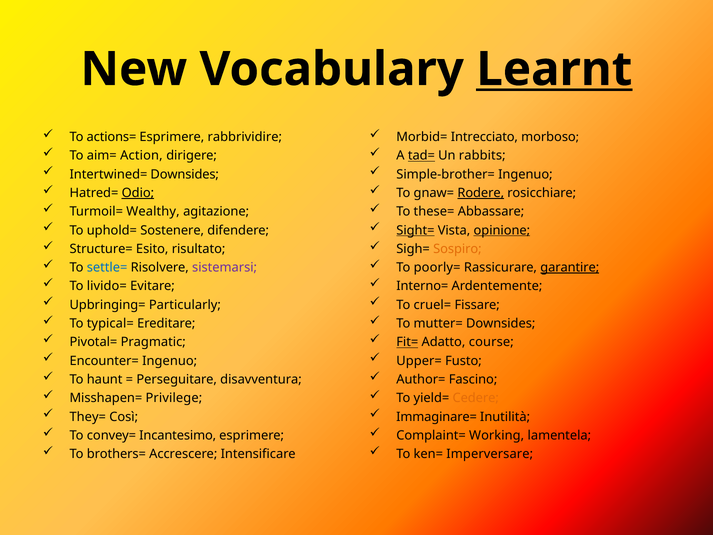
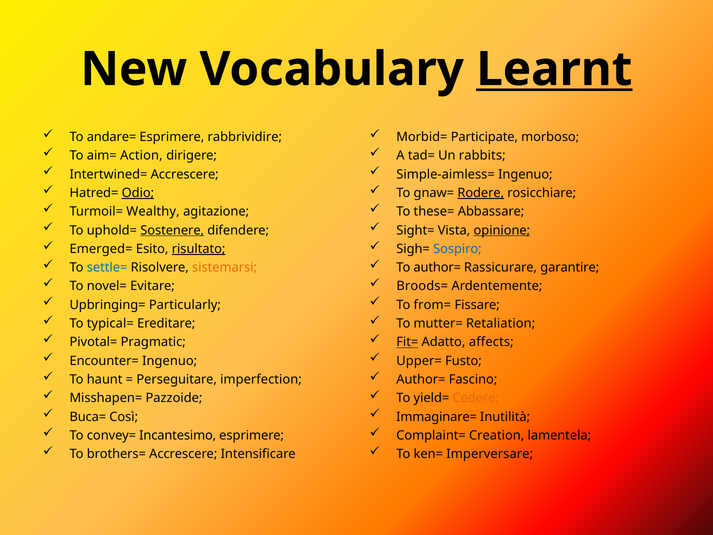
actions=: actions= -> andare=
Intrecciato: Intrecciato -> Participate
tad= underline: present -> none
Intertwined= Downsides: Downsides -> Accrescere
Simple-brother=: Simple-brother= -> Simple-aimless=
Sostenere underline: none -> present
Sight= underline: present -> none
Structure=: Structure= -> Emerged=
risultato underline: none -> present
Sospiro colour: orange -> blue
sistemarsi colour: purple -> orange
To poorly=: poorly= -> author=
garantire underline: present -> none
livido=: livido= -> novel=
Interno=: Interno= -> Broods=
cruel=: cruel= -> from=
mutter= Downsides: Downsides -> Retaliation
course: course -> affects
disavventura: disavventura -> imperfection
Privilege: Privilege -> Pazzoide
They=: They= -> Buca=
Working: Working -> Creation
